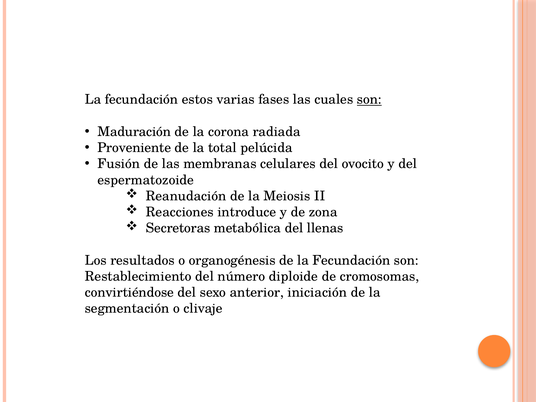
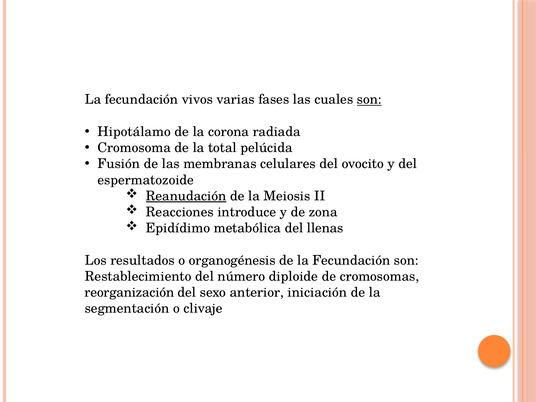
estos: estos -> vivos
Maduración: Maduración -> Hipotálamo
Proveniente: Proveniente -> Cromosoma
Reanudación underline: none -> present
Secretoras: Secretoras -> Epidídimo
convirtiéndose: convirtiéndose -> reorganización
